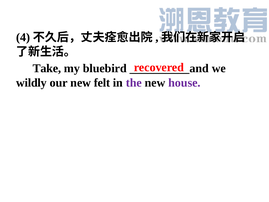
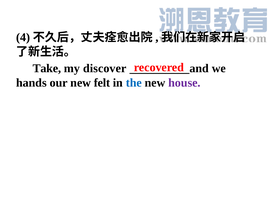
bluebird: bluebird -> discover
wildly: wildly -> hands
the colour: purple -> blue
